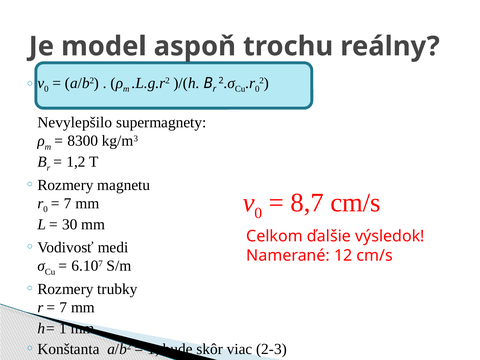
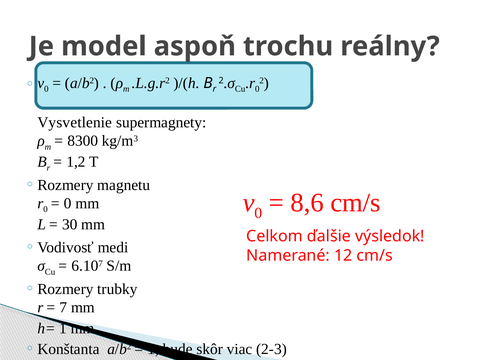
Nevylepšilo: Nevylepšilo -> Vysvetlenie
8,7: 8,7 -> 8,6
7 at (68, 203): 7 -> 0
